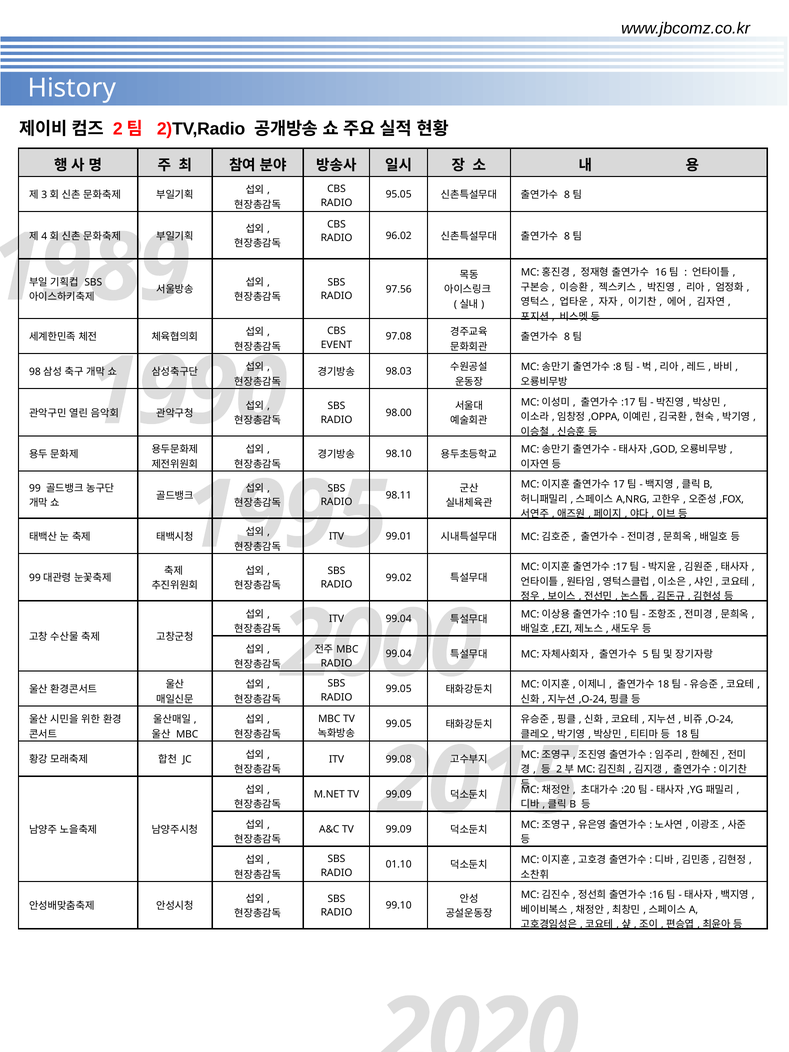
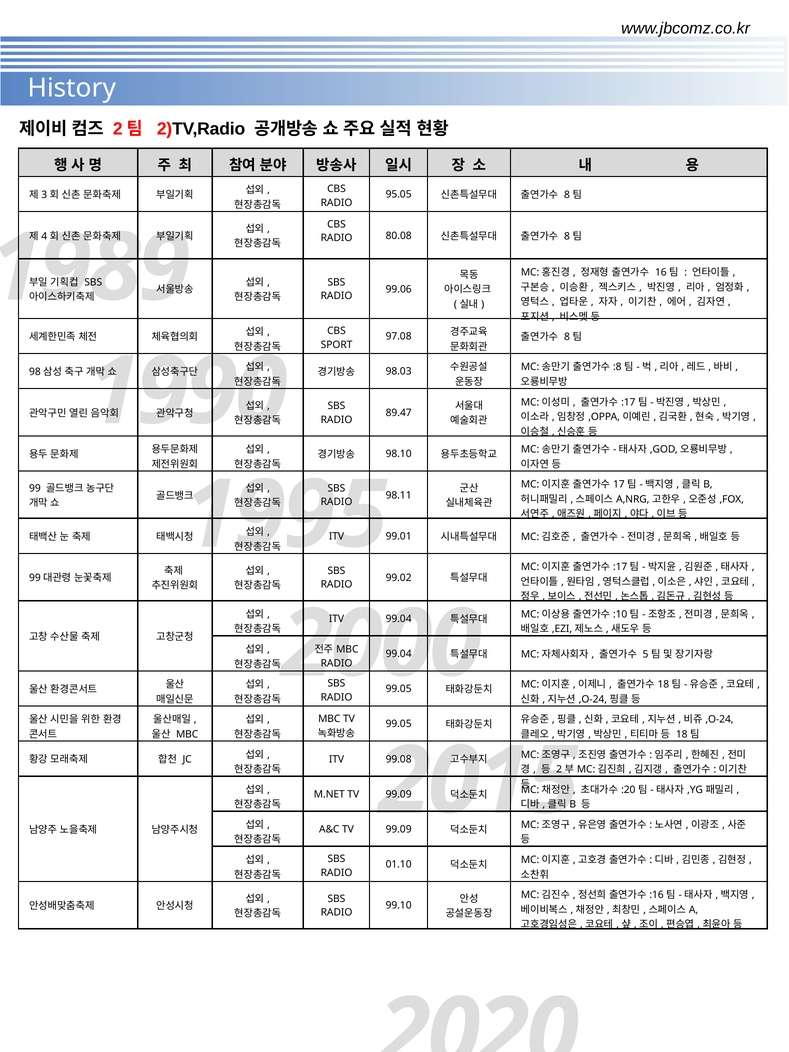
96.02: 96.02 -> 80.08
97.56: 97.56 -> 99.06
EVENT: EVENT -> SPORT
98.00: 98.00 -> 89.47
